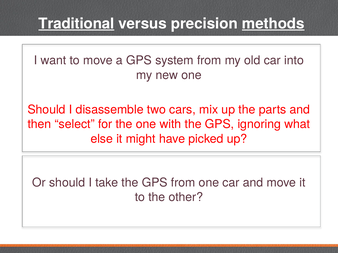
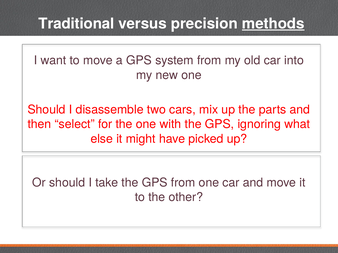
Traditional underline: present -> none
